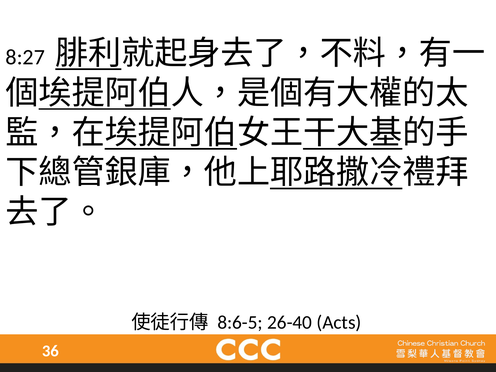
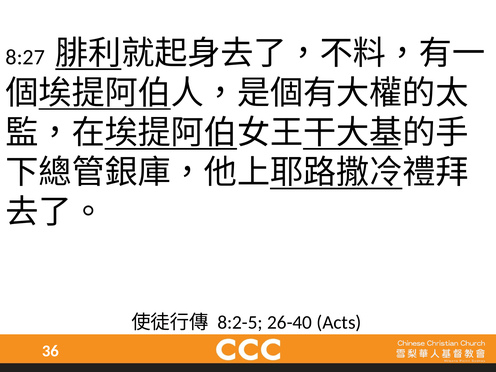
8:6-5: 8:6-5 -> 8:2-5
